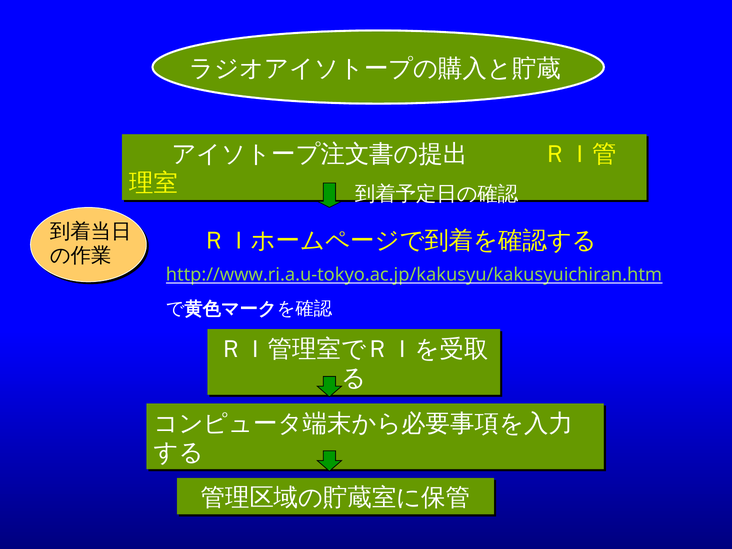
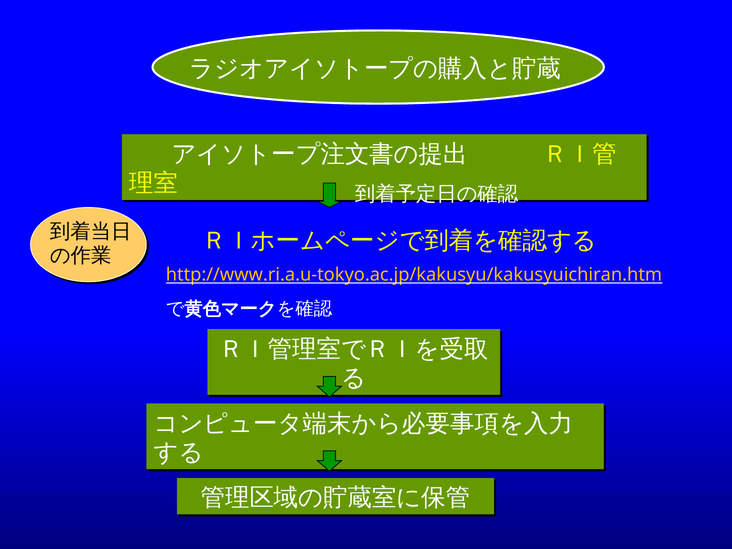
http://www.ri.a.u-tokyo.ac.jp/kakusyu/kakusyuichiran.htm colour: light green -> yellow
